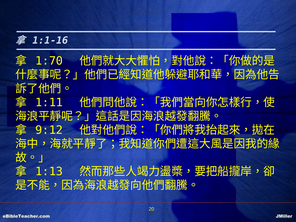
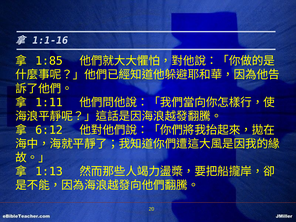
1:70: 1:70 -> 1:85
9:12: 9:12 -> 6:12
